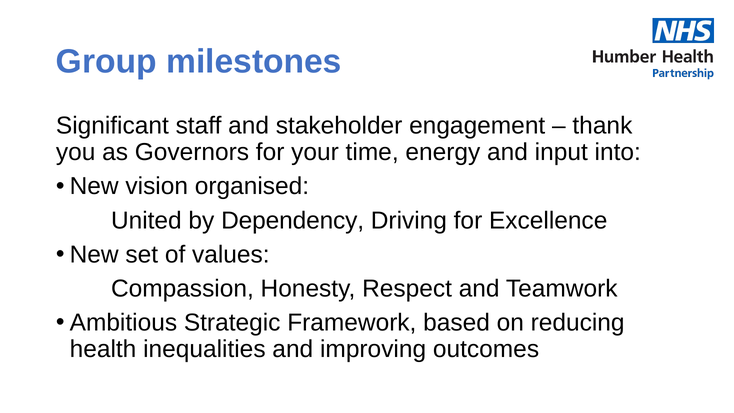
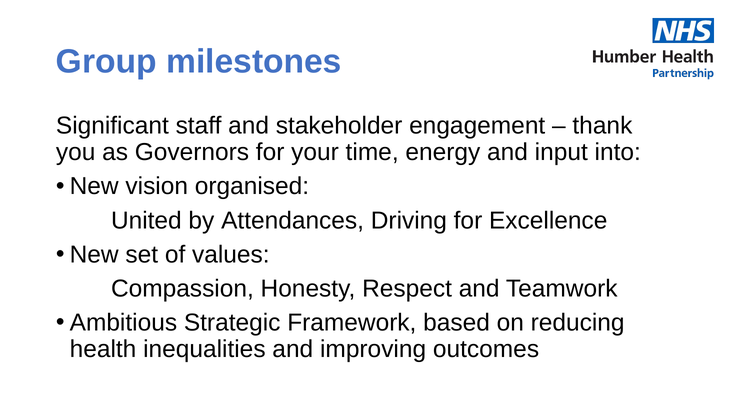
Dependency: Dependency -> Attendances
